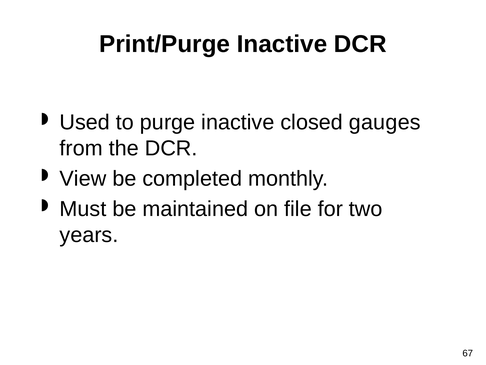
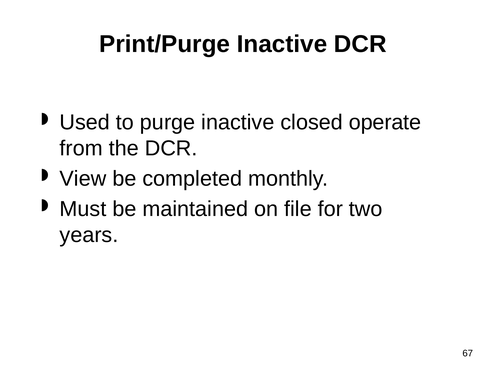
gauges: gauges -> operate
